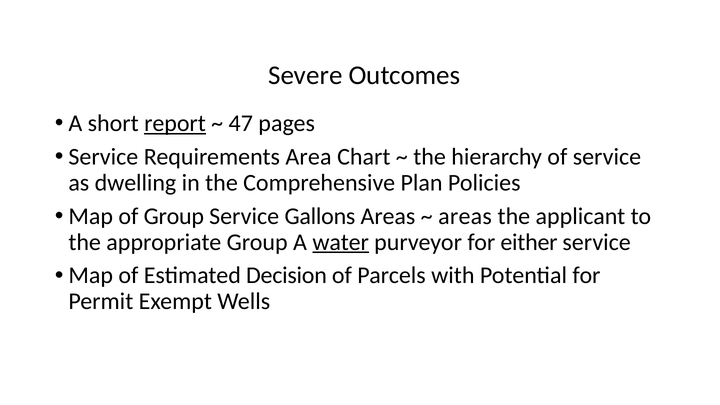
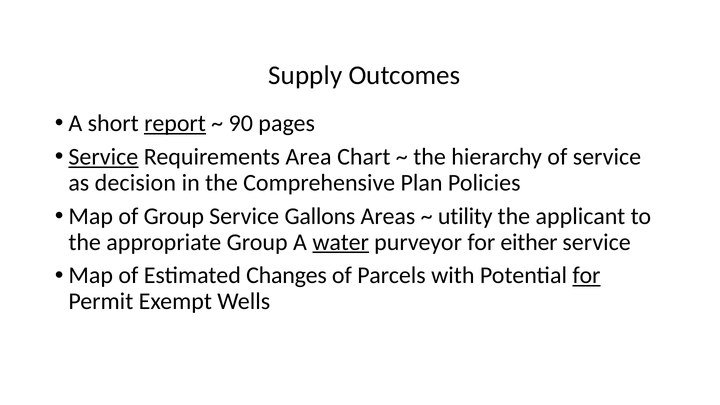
Severe: Severe -> Supply
47: 47 -> 90
Service at (103, 157) underline: none -> present
dwelling: dwelling -> decision
areas at (465, 216): areas -> utility
Decision: Decision -> Changes
for at (586, 276) underline: none -> present
